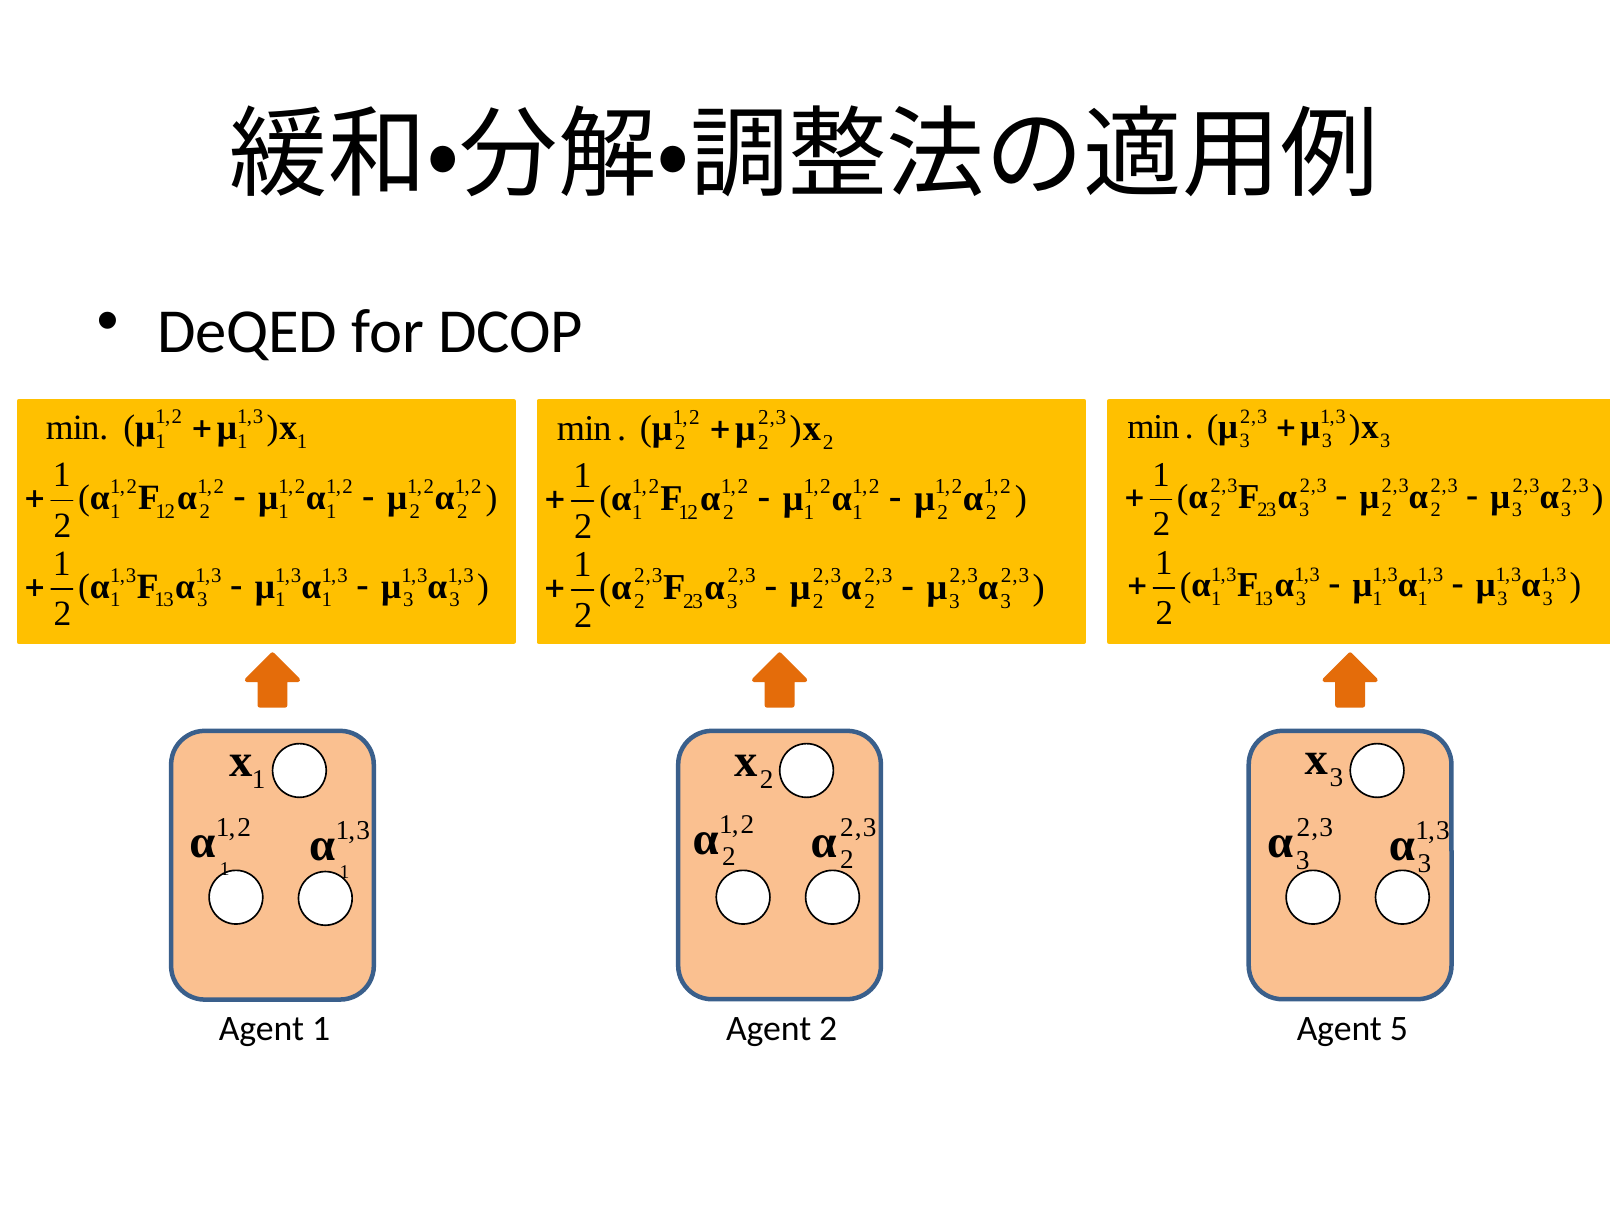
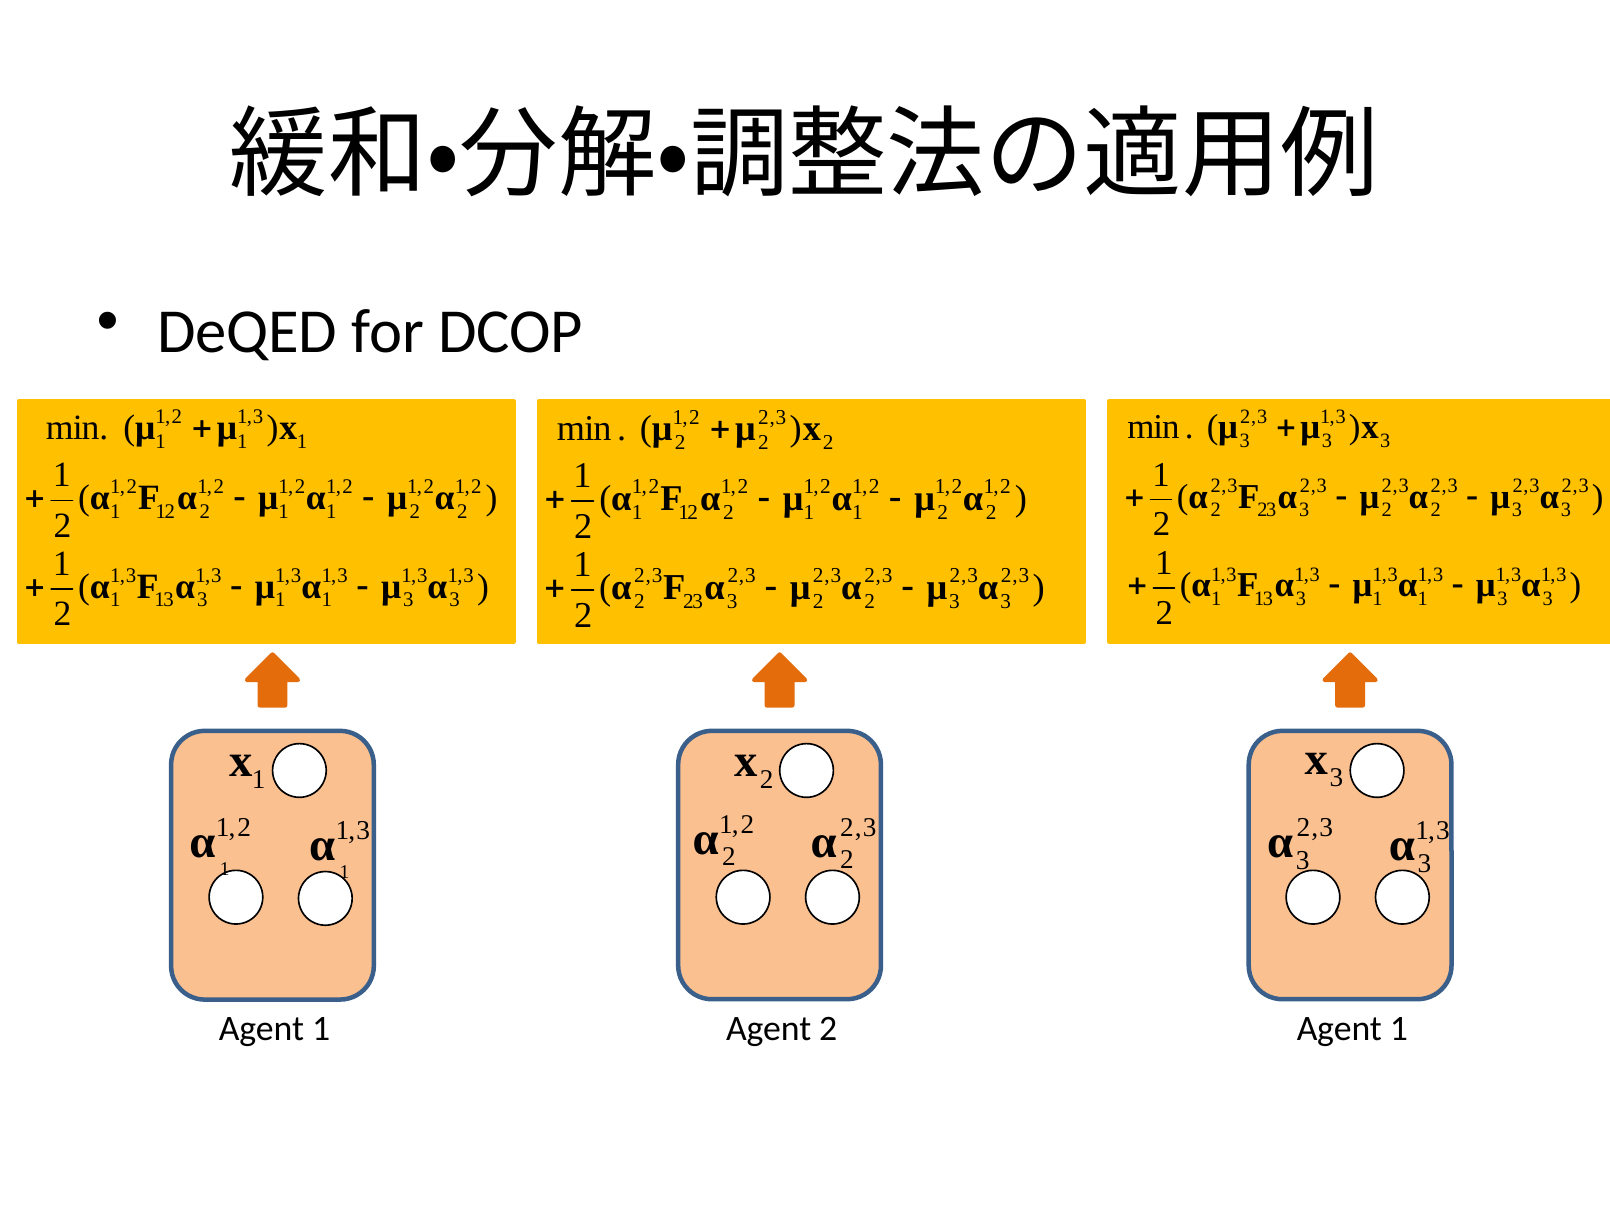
2 Agent 5: 5 -> 1
